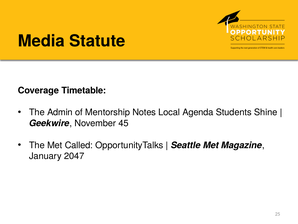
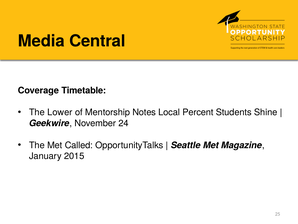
Statute: Statute -> Central
Admin: Admin -> Lower
Agenda: Agenda -> Percent
45: 45 -> 24
2047: 2047 -> 2015
